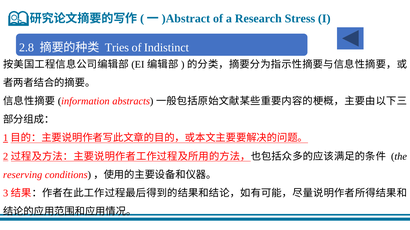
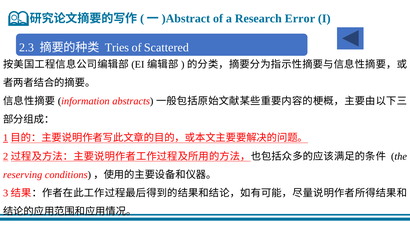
Stress: Stress -> Error
2.8: 2.8 -> 2.3
Indistinct: Indistinct -> Scattered
